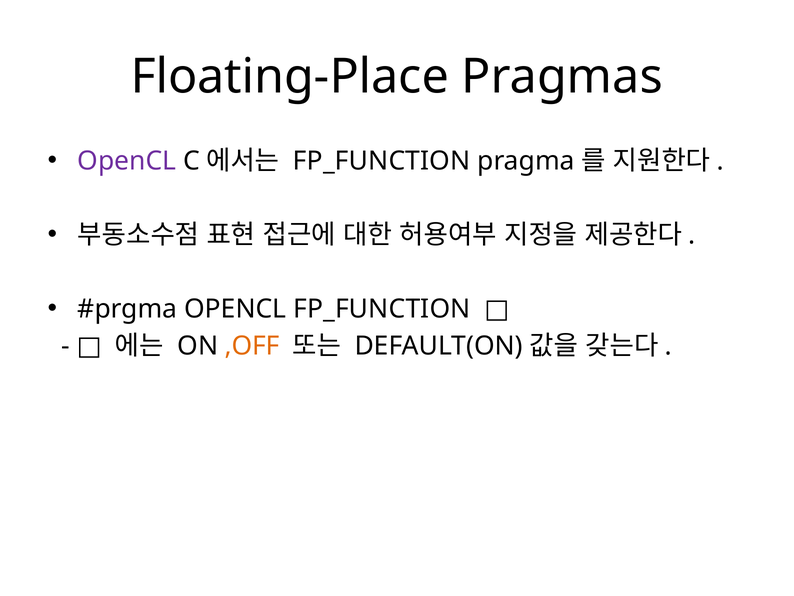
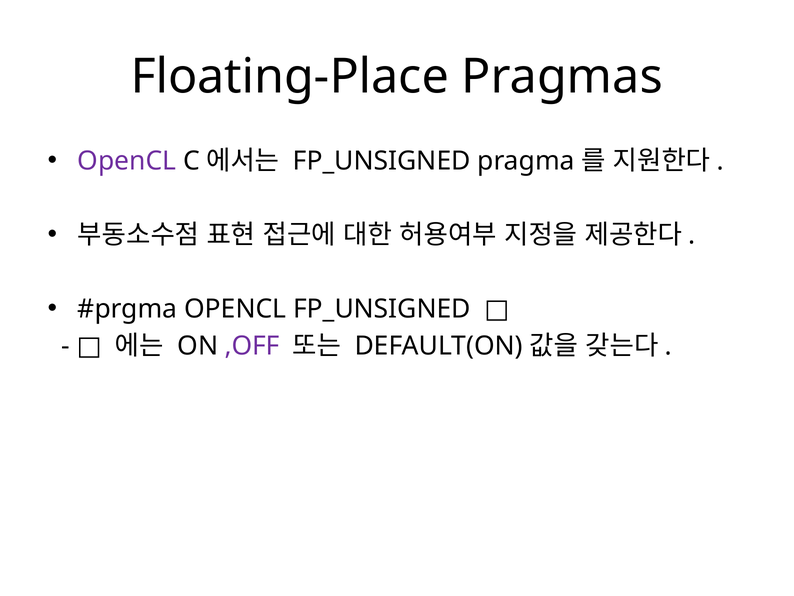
FP_FUNCTION at (382, 161): FP_FUNCTION -> FP_UNSIGNED
OPENCL FP_FUNCTION: FP_FUNCTION -> FP_UNSIGNED
,OFF colour: orange -> purple
